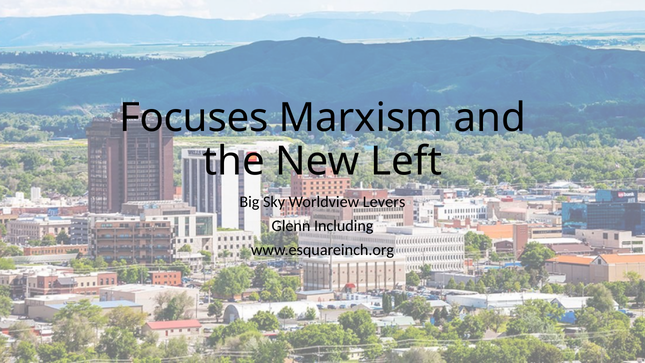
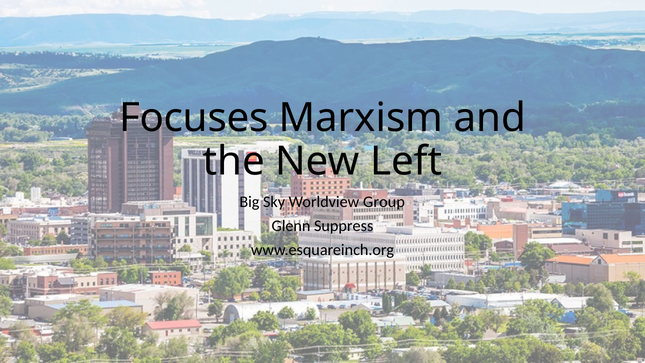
Levers: Levers -> Group
Including: Including -> Suppress
